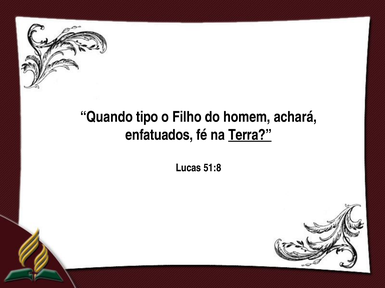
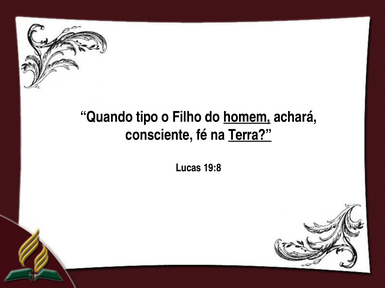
homem underline: none -> present
enfatuados: enfatuados -> consciente
51:8: 51:8 -> 19:8
